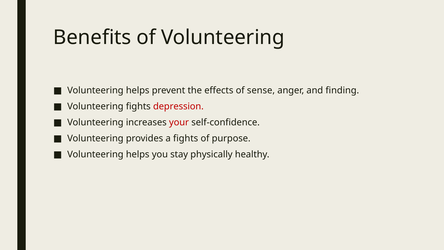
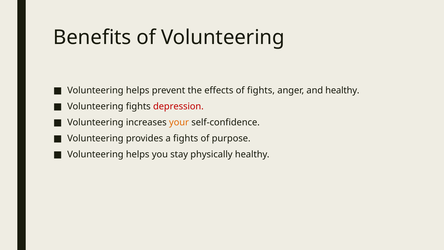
of sense: sense -> fights
and finding: finding -> healthy
your colour: red -> orange
